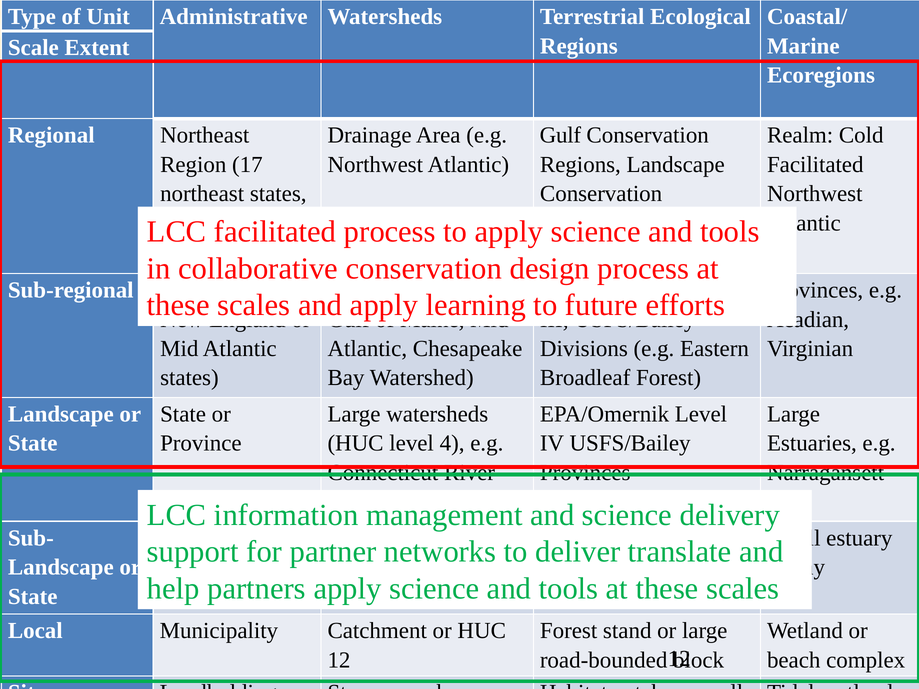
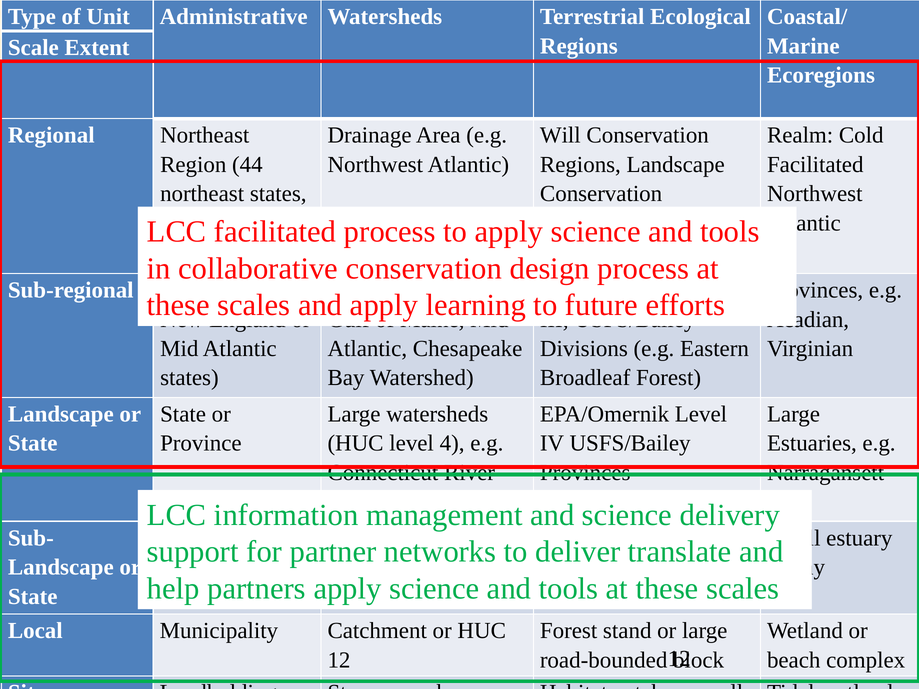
Gulf at (560, 135): Gulf -> Will
17: 17 -> 44
